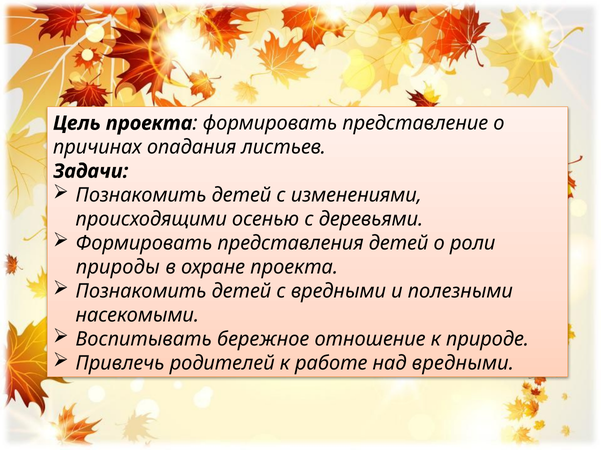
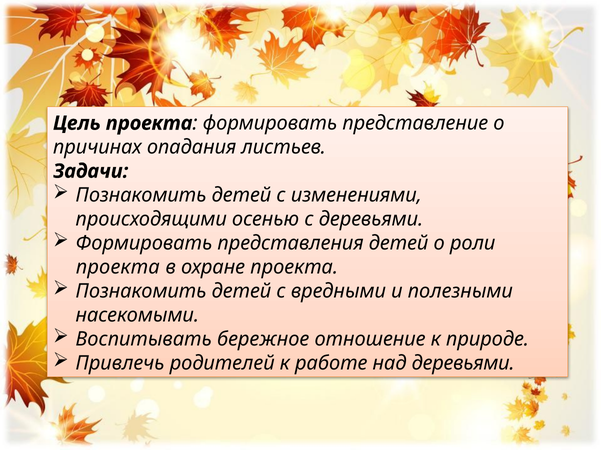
природы at (118, 268): природы -> проекта
над вредными: вредными -> деревьями
